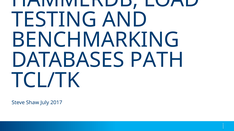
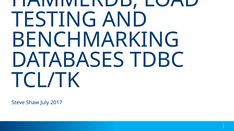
PATH: PATH -> TDBC
